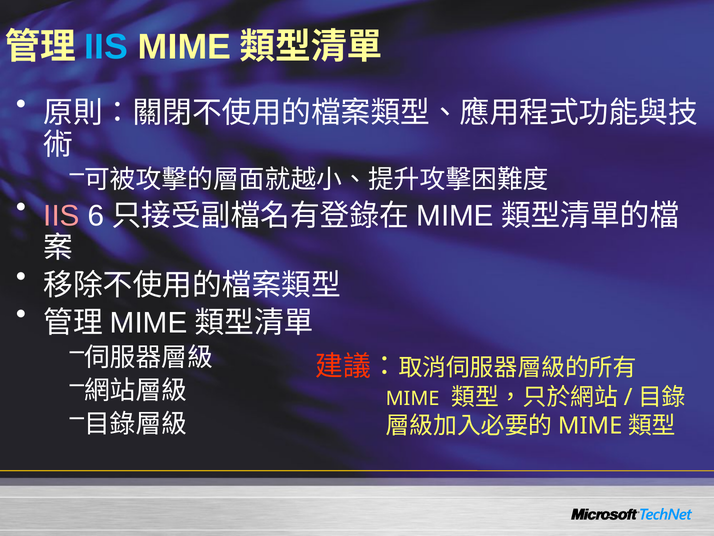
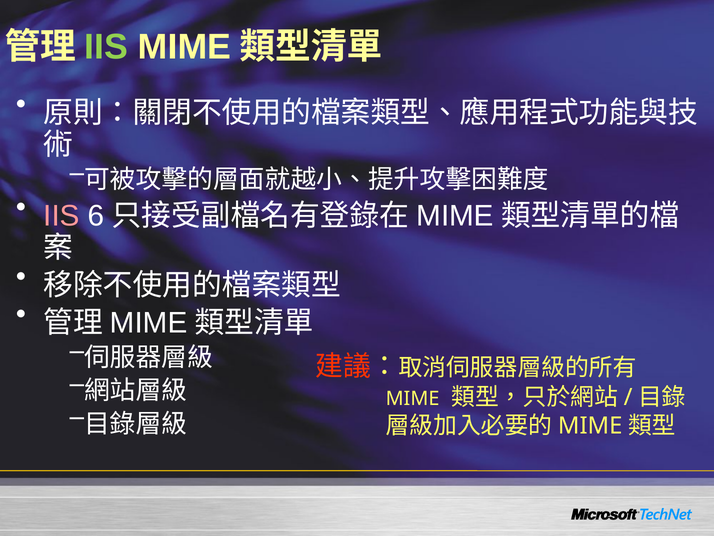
IIS at (106, 47) colour: light blue -> light green
